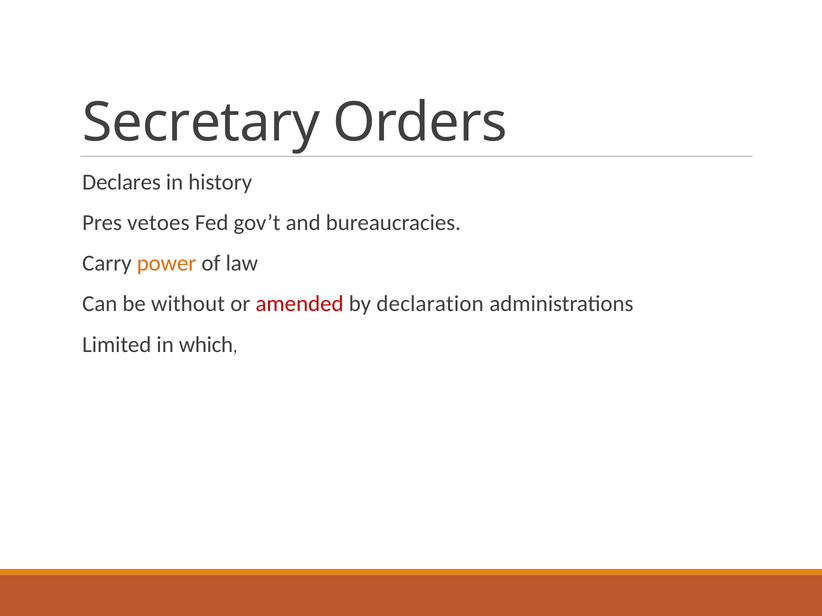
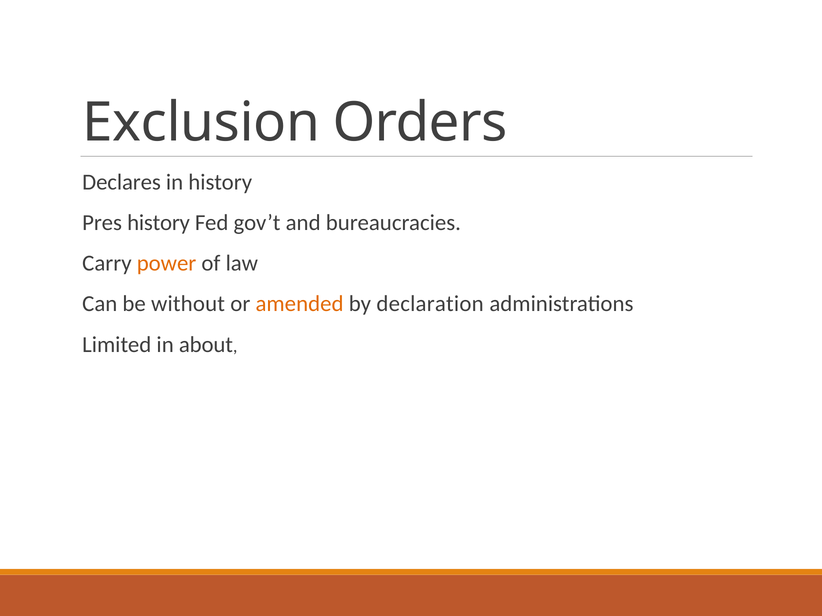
Secretary: Secretary -> Exclusion
Pres vetoes: vetoes -> history
amended colour: red -> orange
which: which -> about
